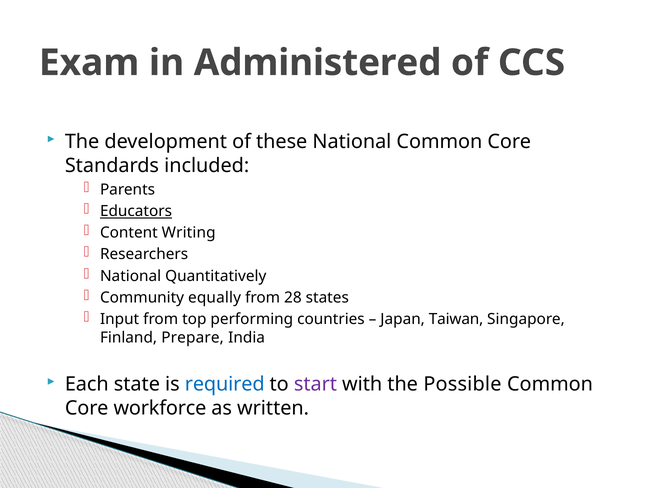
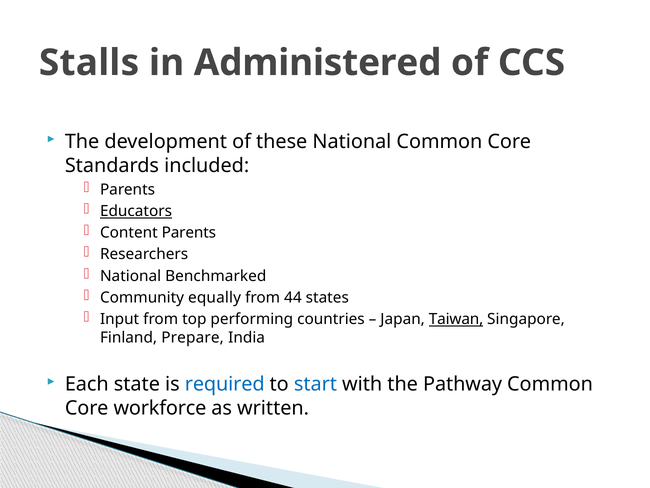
Exam: Exam -> Stalls
Content Writing: Writing -> Parents
Quantitatively: Quantitatively -> Benchmarked
28: 28 -> 44
Taiwan underline: none -> present
start colour: purple -> blue
Possible: Possible -> Pathway
